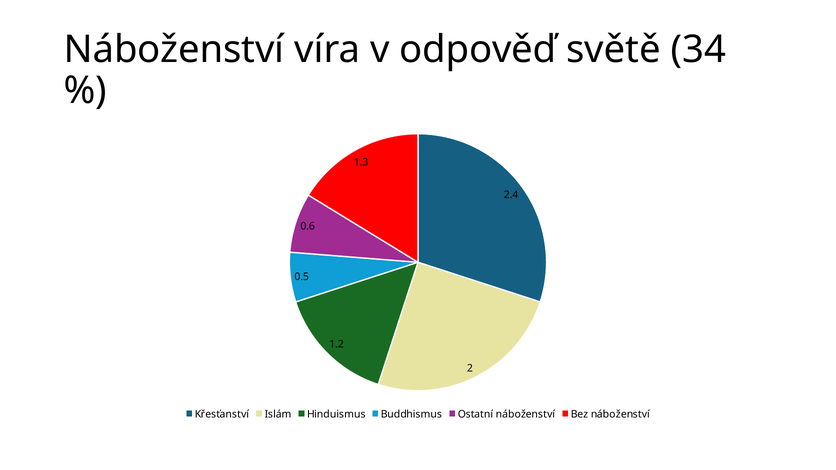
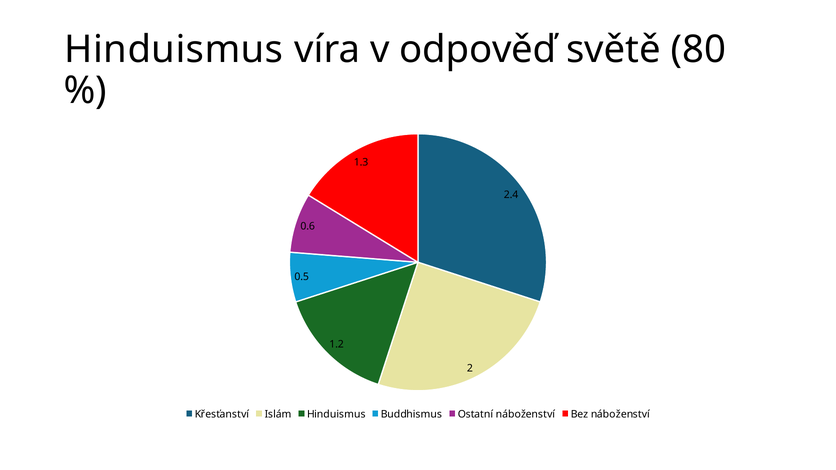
Náboženství at (174, 50): Náboženství -> Hinduismus
34: 34 -> 80
